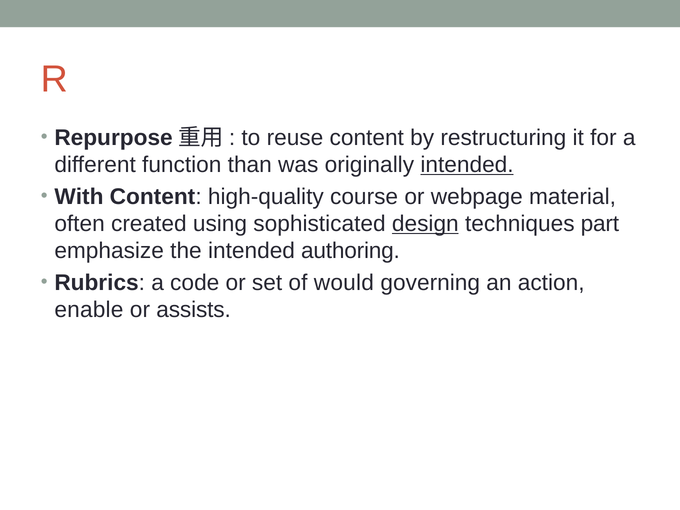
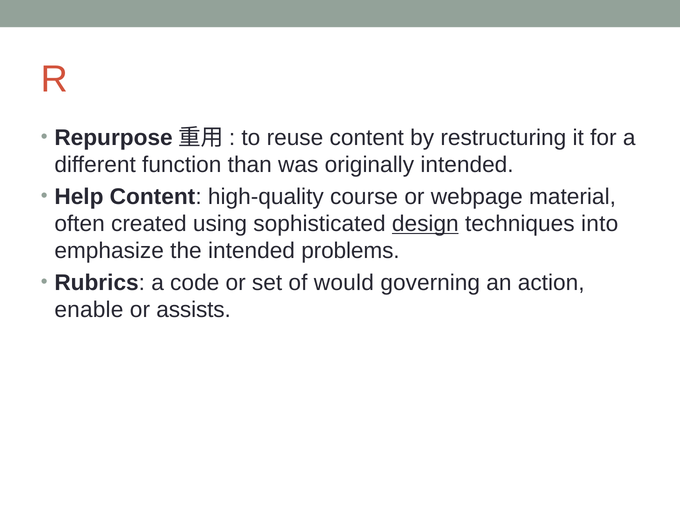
intended at (467, 165) underline: present -> none
With: With -> Help
part: part -> into
authoring: authoring -> problems
